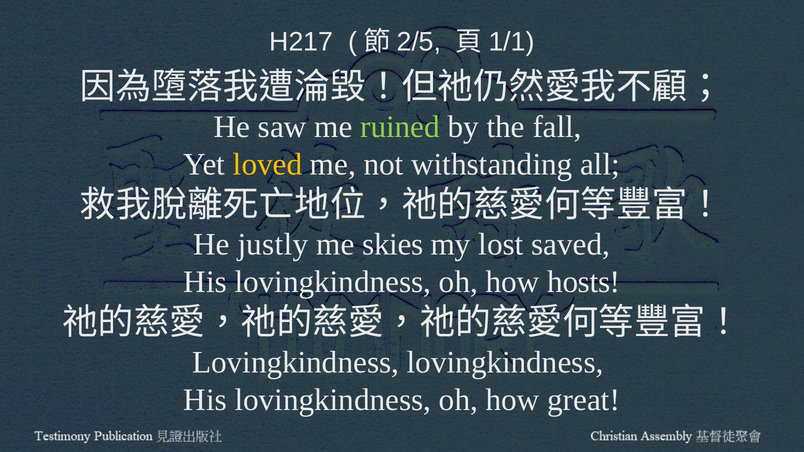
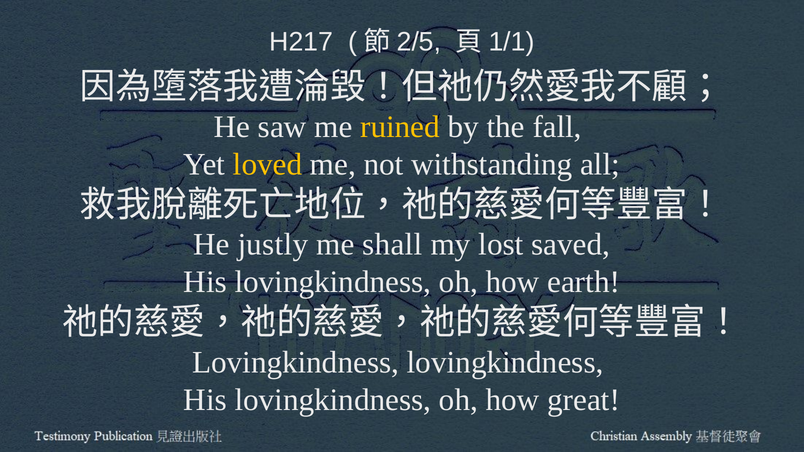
ruined colour: light green -> yellow
skies: skies -> shall
hosts: hosts -> earth
